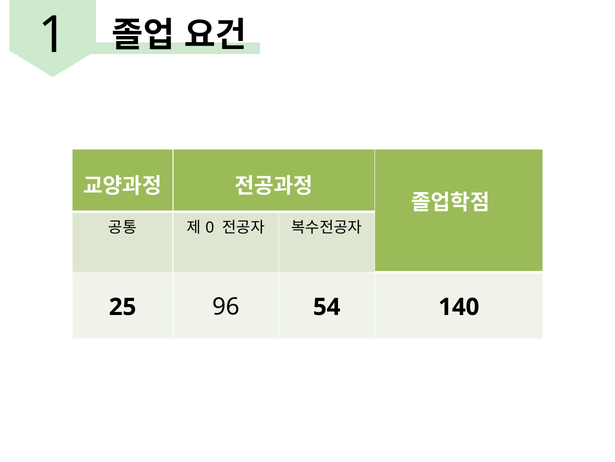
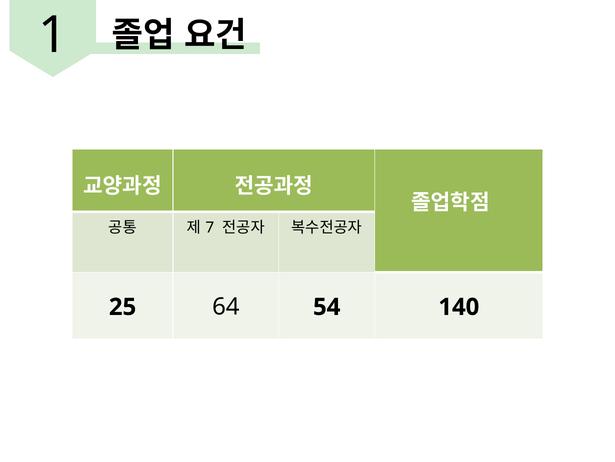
0: 0 -> 7
96: 96 -> 64
